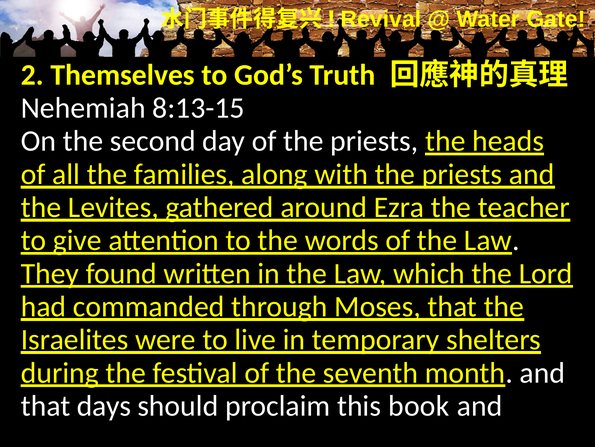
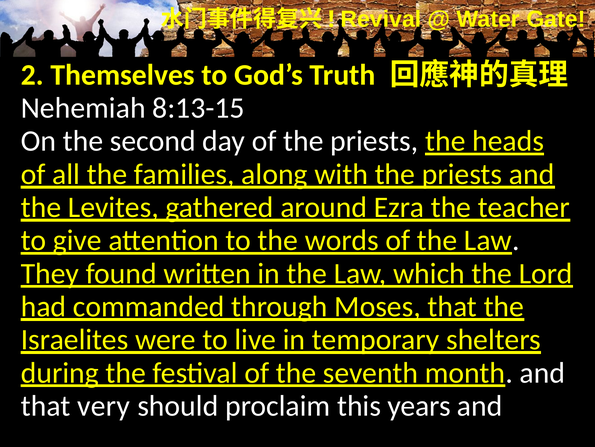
days: days -> very
book: book -> years
